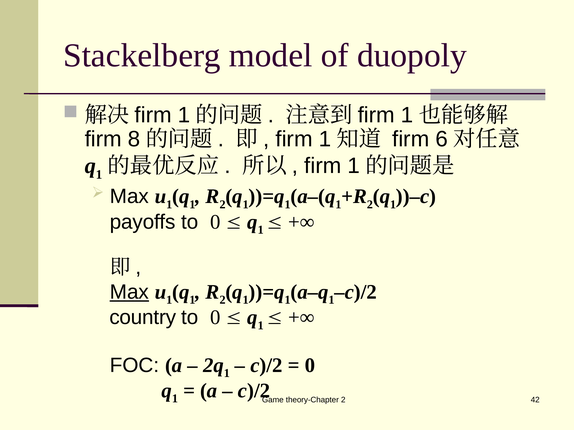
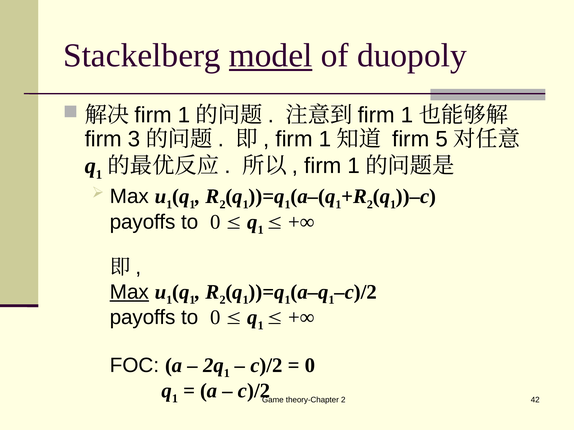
model underline: none -> present
8: 8 -> 3
6: 6 -> 5
country at (143, 318): country -> payoffs
